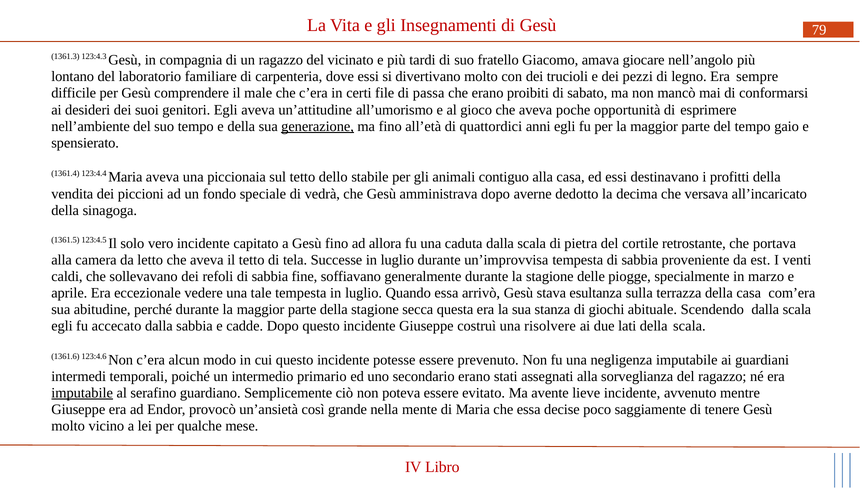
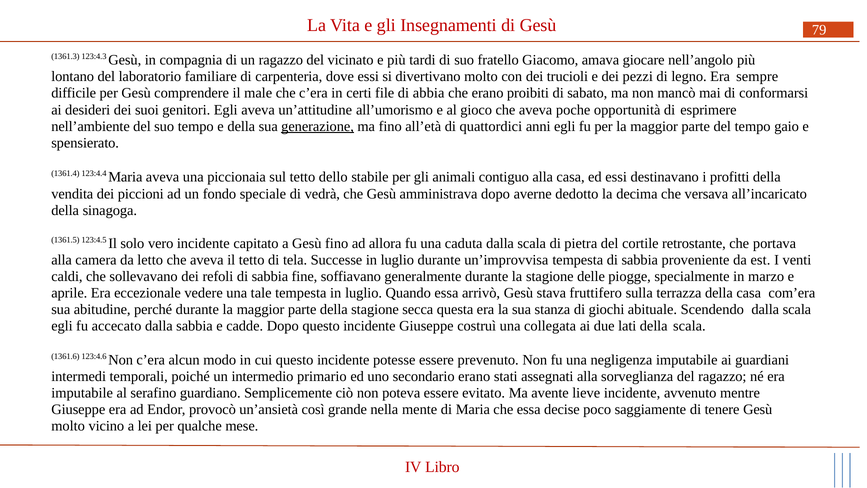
passa: passa -> abbia
esultanza: esultanza -> fruttifero
risolvere: risolvere -> collegata
imputabile at (82, 393) underline: present -> none
